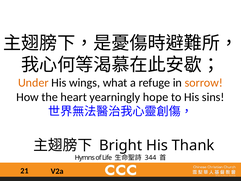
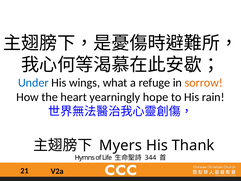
Under colour: orange -> blue
sins: sins -> rain
Bright: Bright -> Myers
